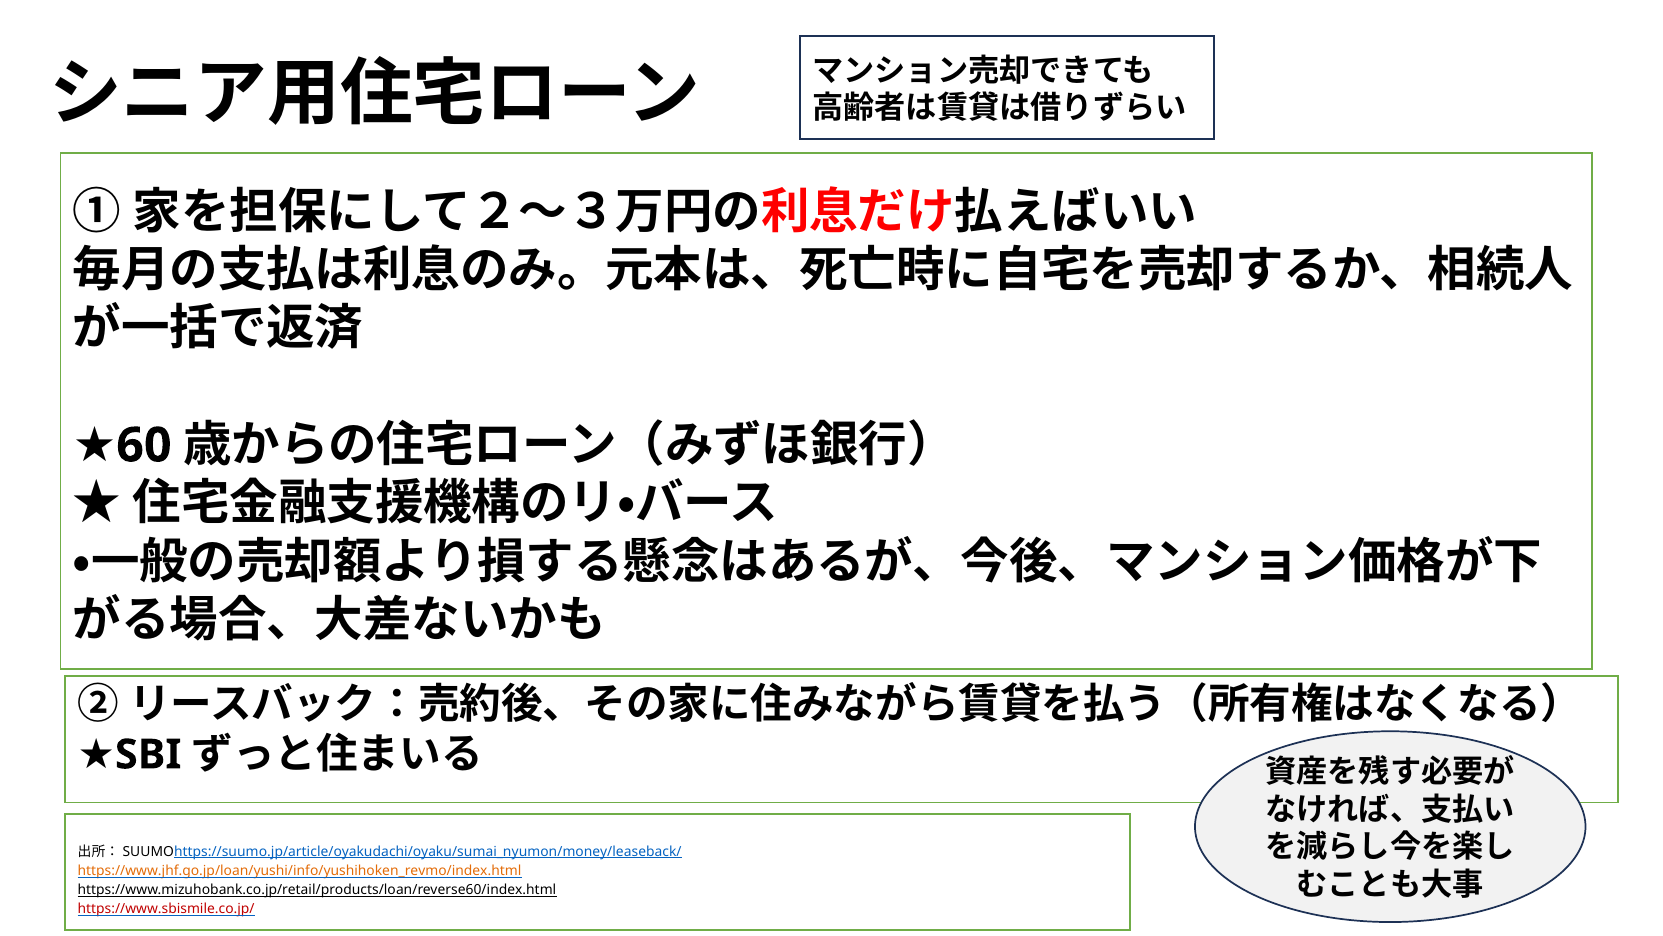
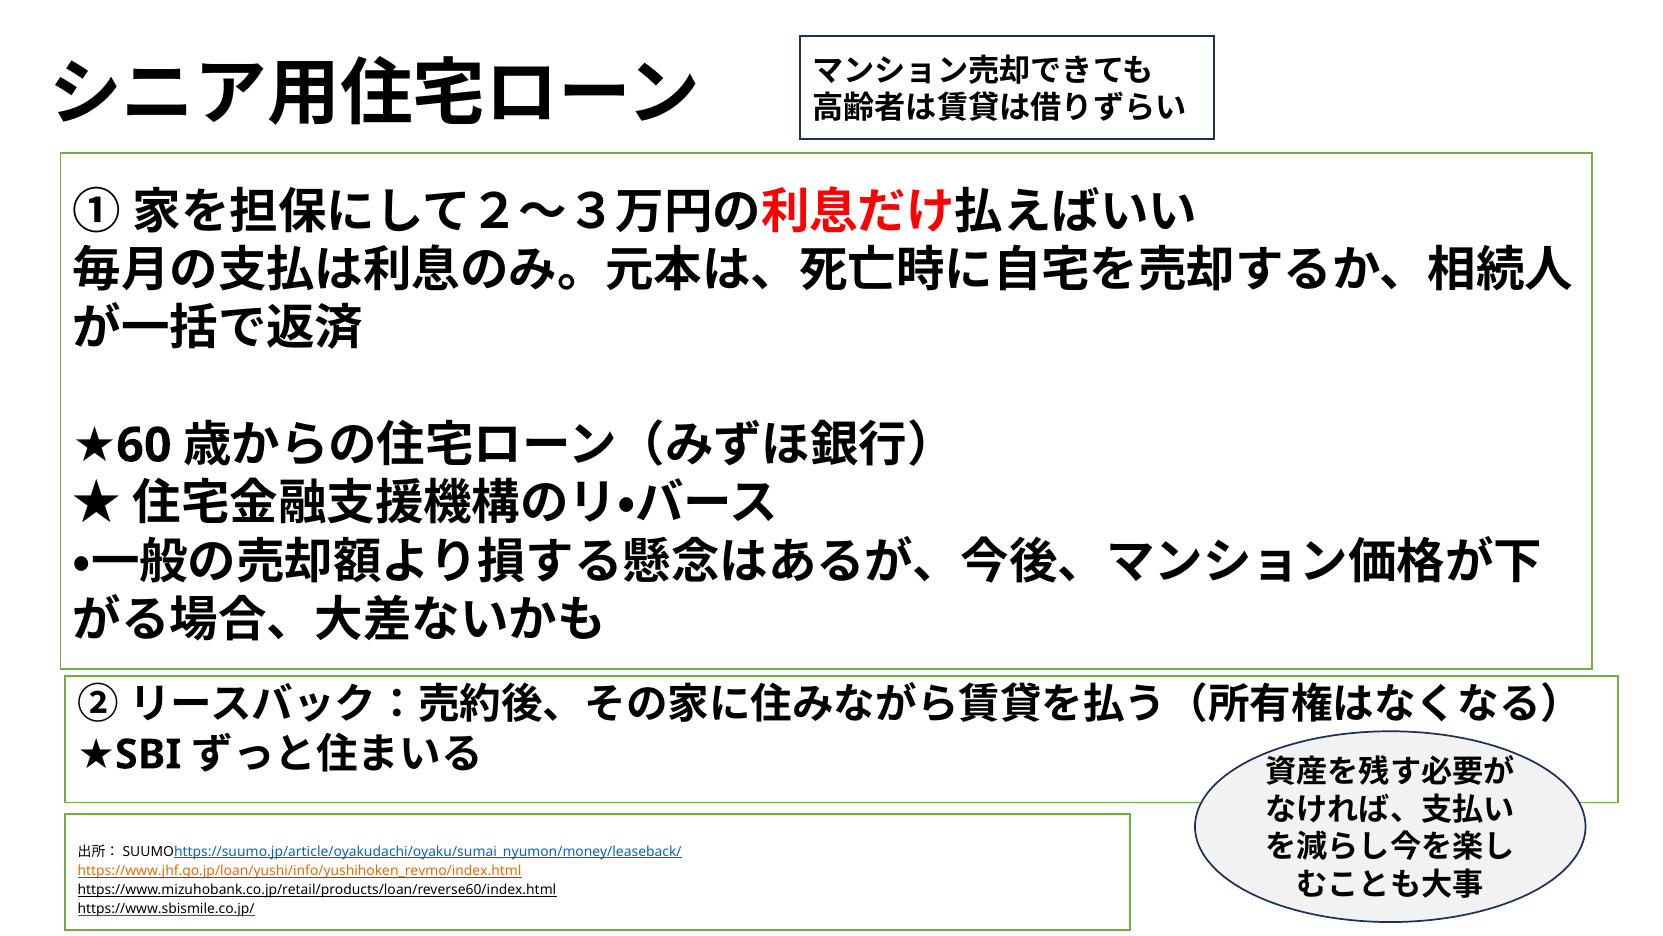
https://www.sbismile.co.jp/ colour: red -> black
